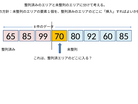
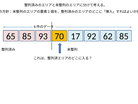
99: 99 -> 93
80: 80 -> 17
60: 60 -> 62
